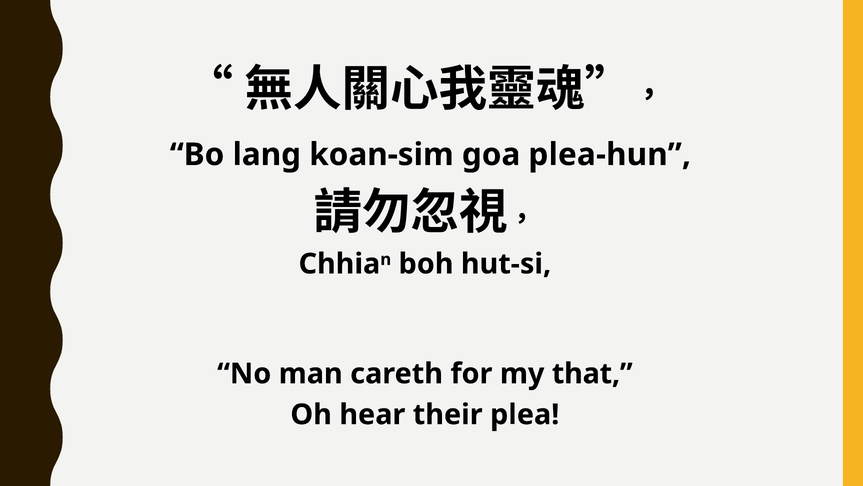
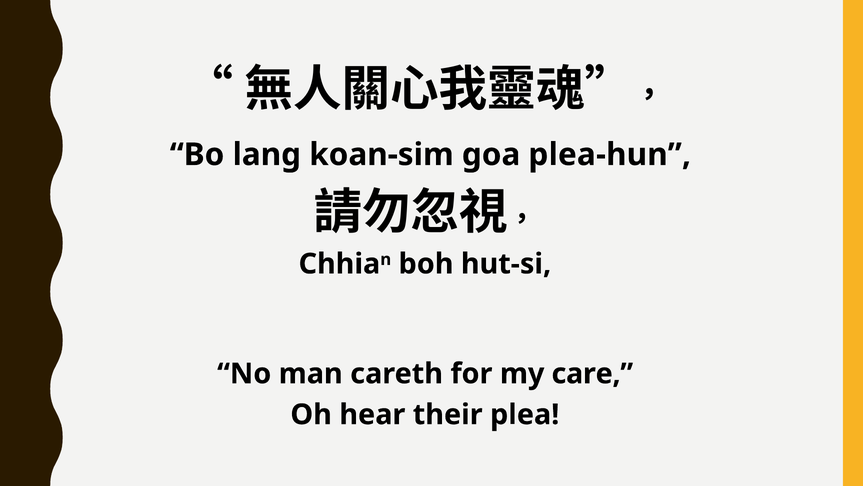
that: that -> care
